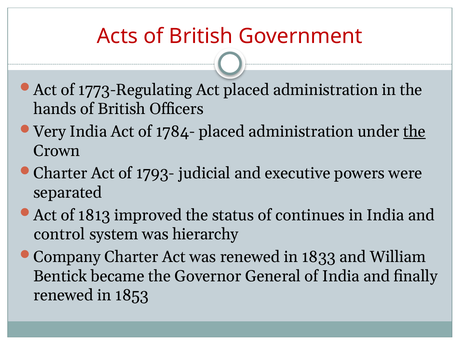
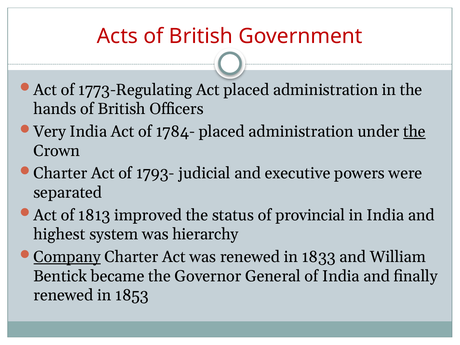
continues: continues -> provincial
control: control -> highest
Company underline: none -> present
